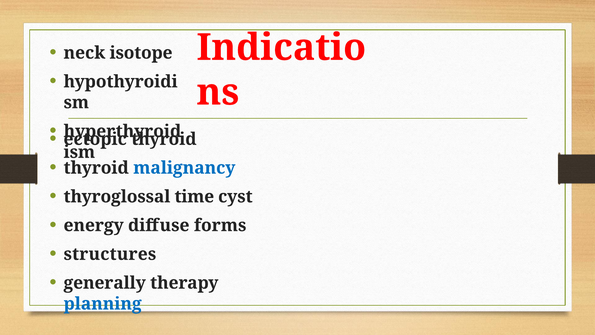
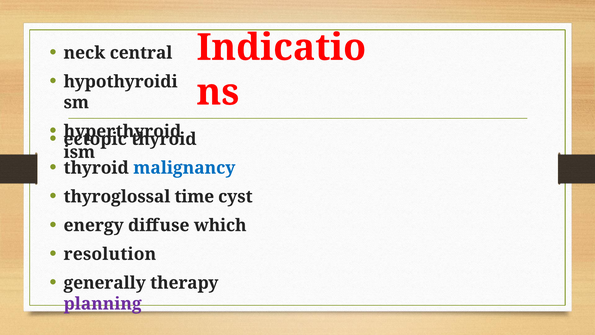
isotope: isotope -> central
forms: forms -> which
structures: structures -> resolution
planning colour: blue -> purple
